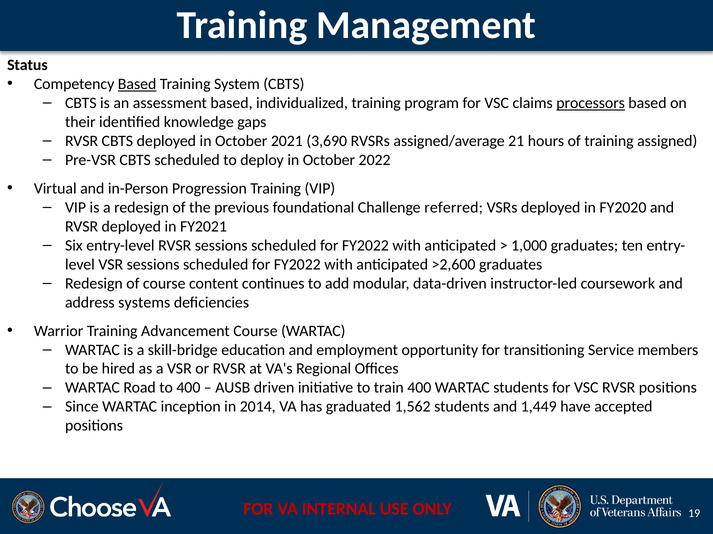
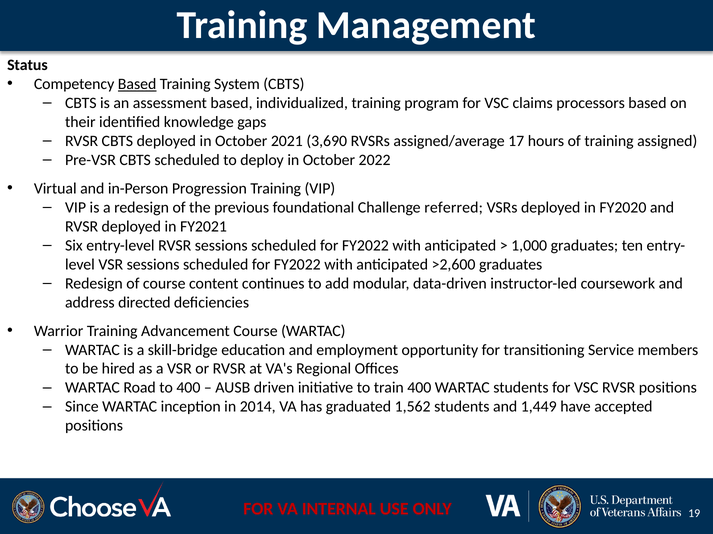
processors underline: present -> none
21: 21 -> 17
systems: systems -> directed
